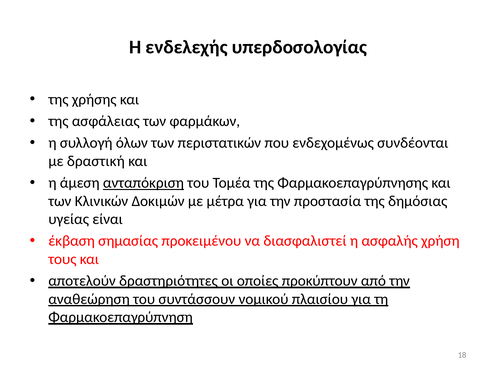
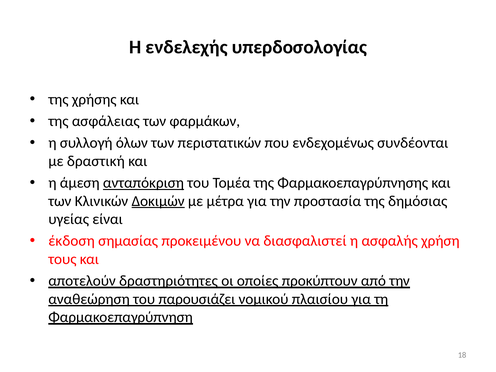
Δοκιμών underline: none -> present
έκβαση: έκβαση -> έκδοση
συντάσσουν: συντάσσουν -> παρουσιάζει
